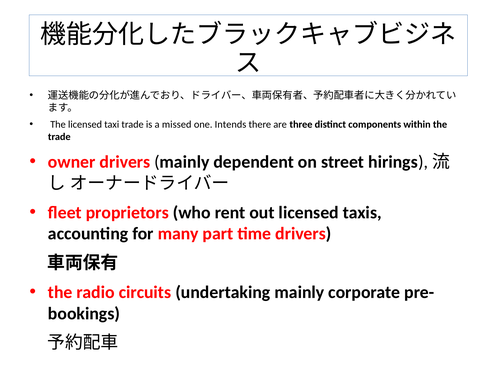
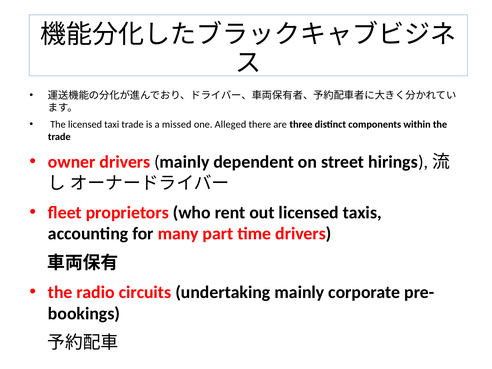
Intends: Intends -> Alleged
